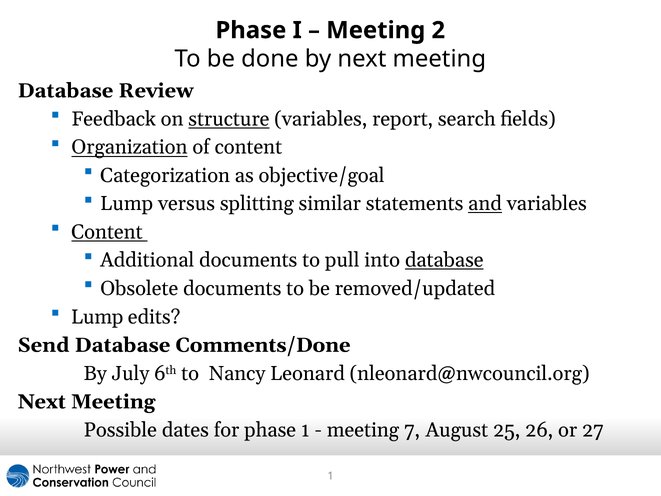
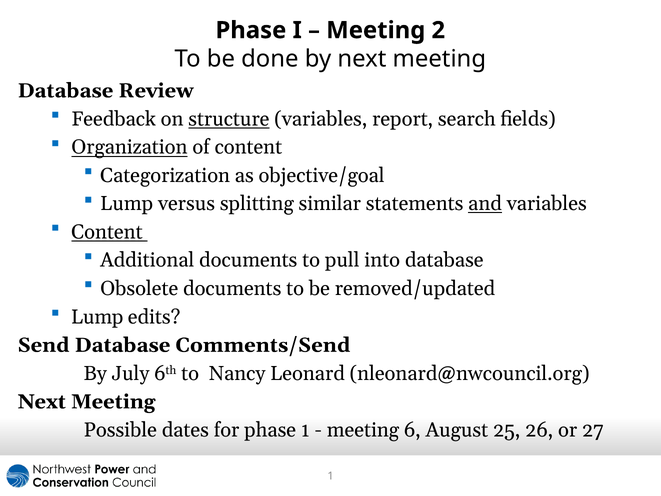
database at (444, 260) underline: present -> none
Comments/Done: Comments/Done -> Comments/Send
7: 7 -> 6
